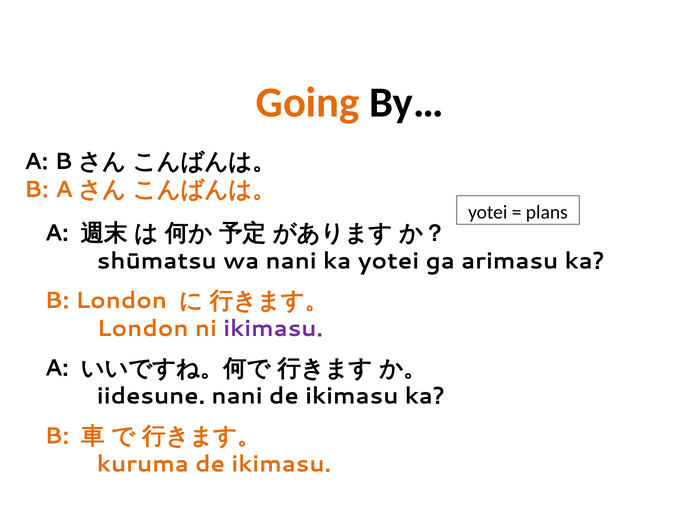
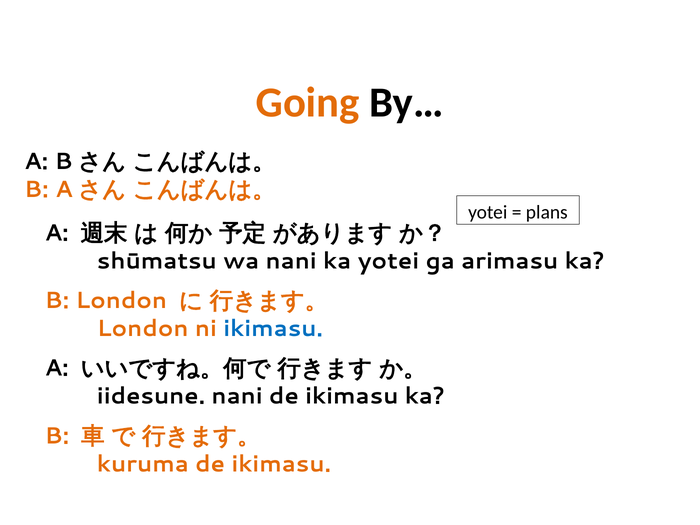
ikimasu at (273, 329) colour: purple -> blue
